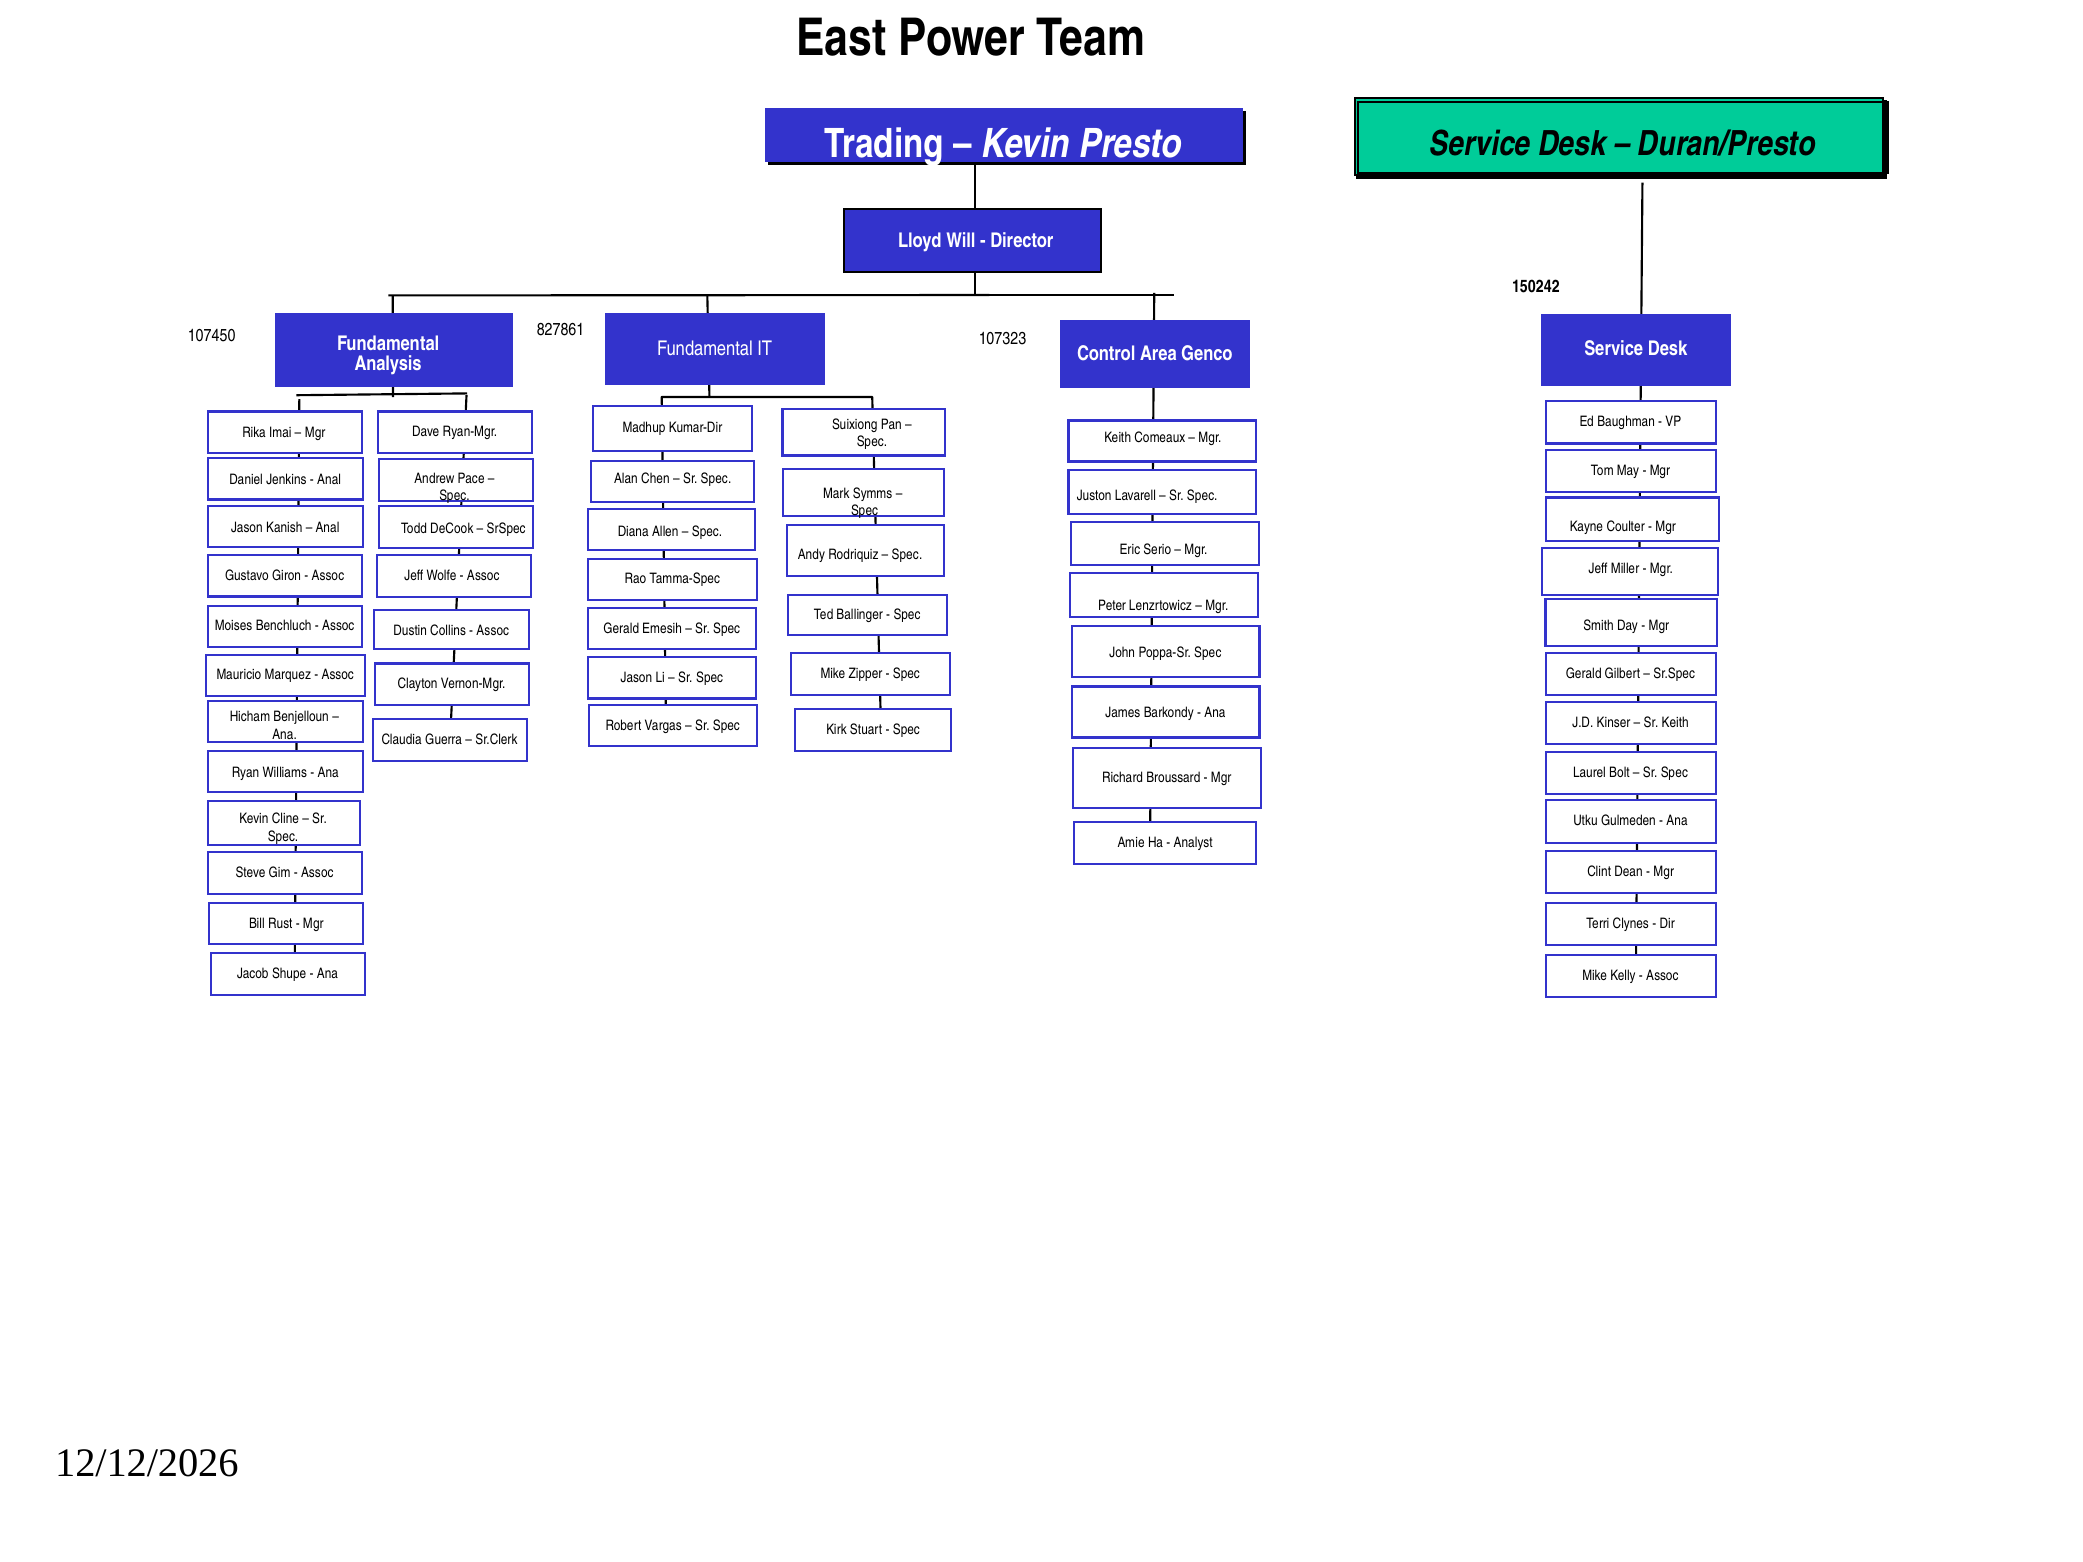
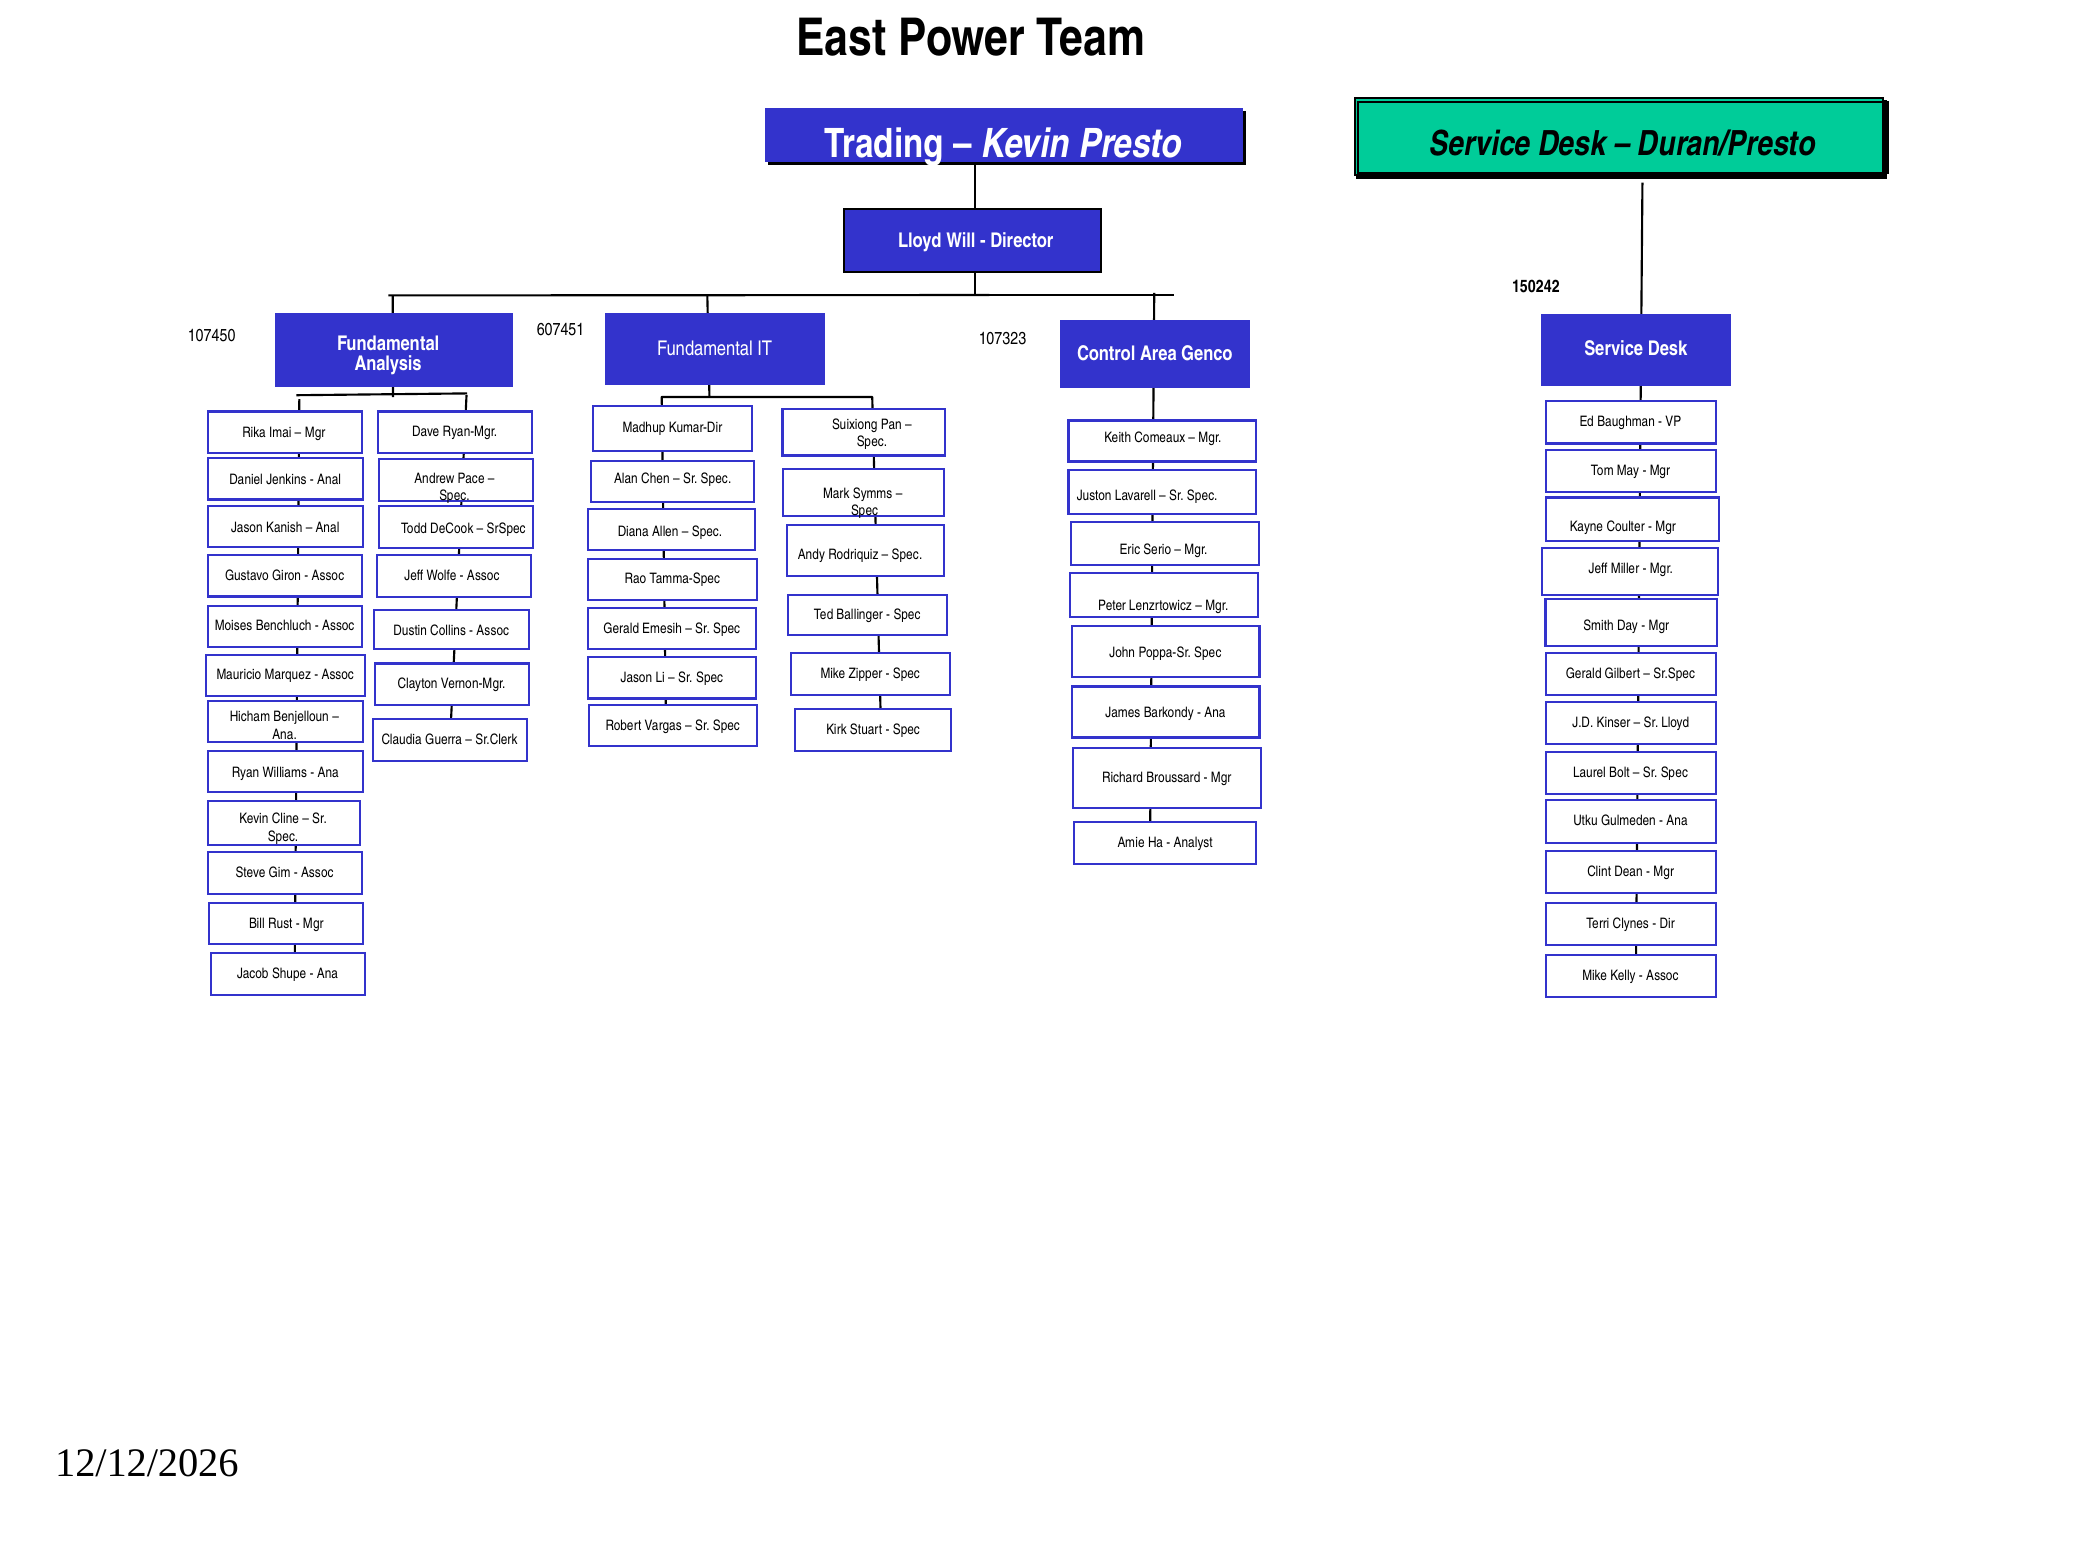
827861: 827861 -> 607451
Sr Keith: Keith -> Lloyd
